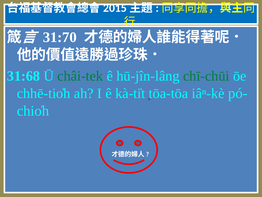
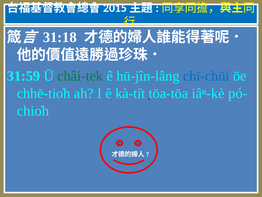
31:70: 31:70 -> 31:18
31:68: 31:68 -> 31:59
chī-chūi colour: green -> blue
